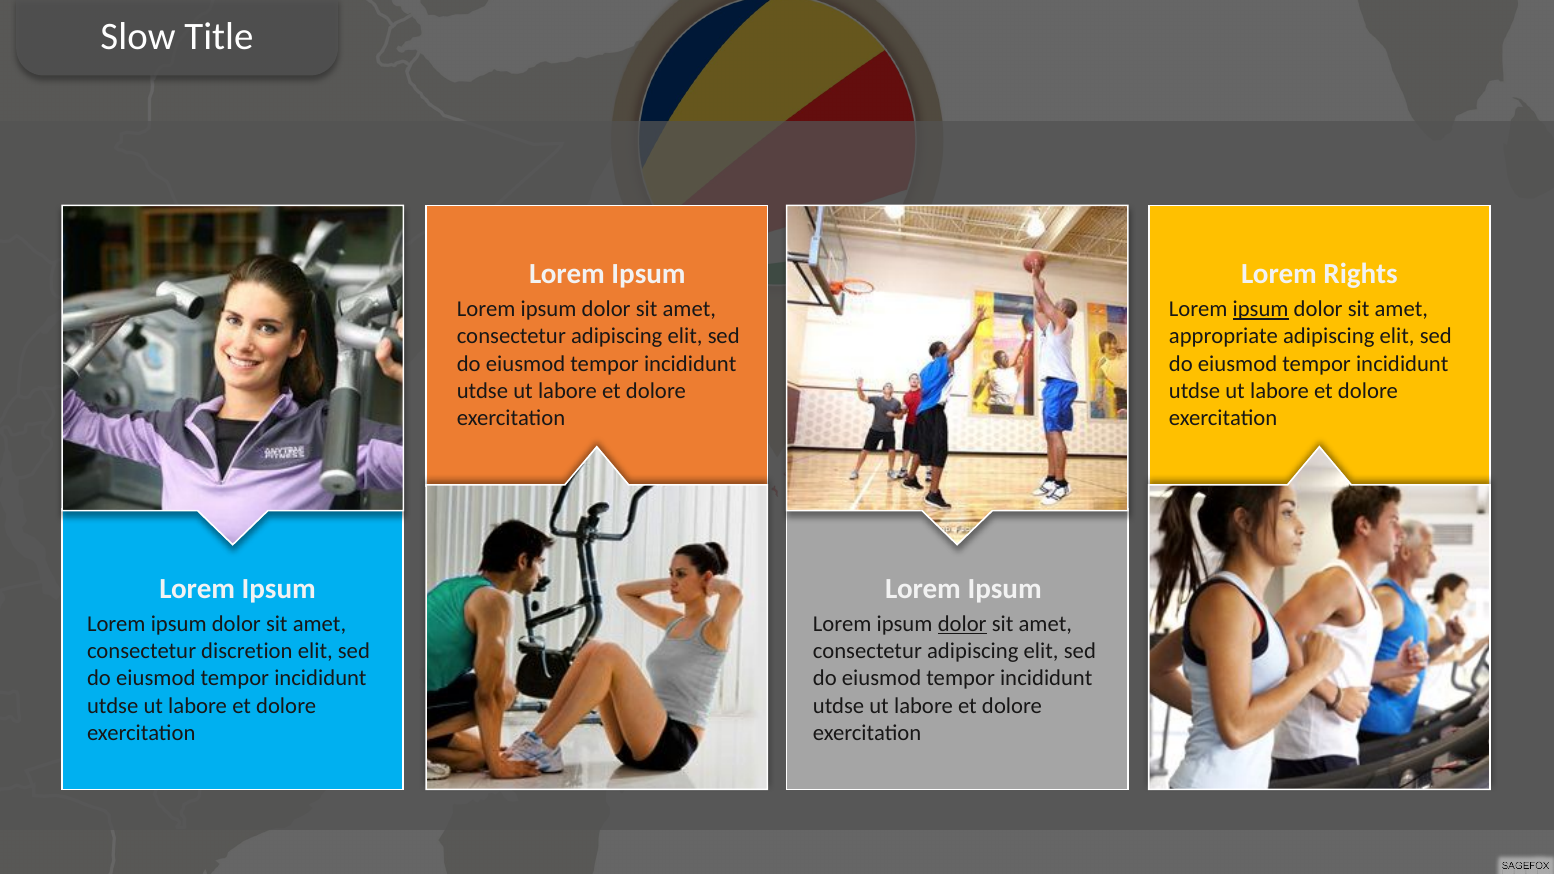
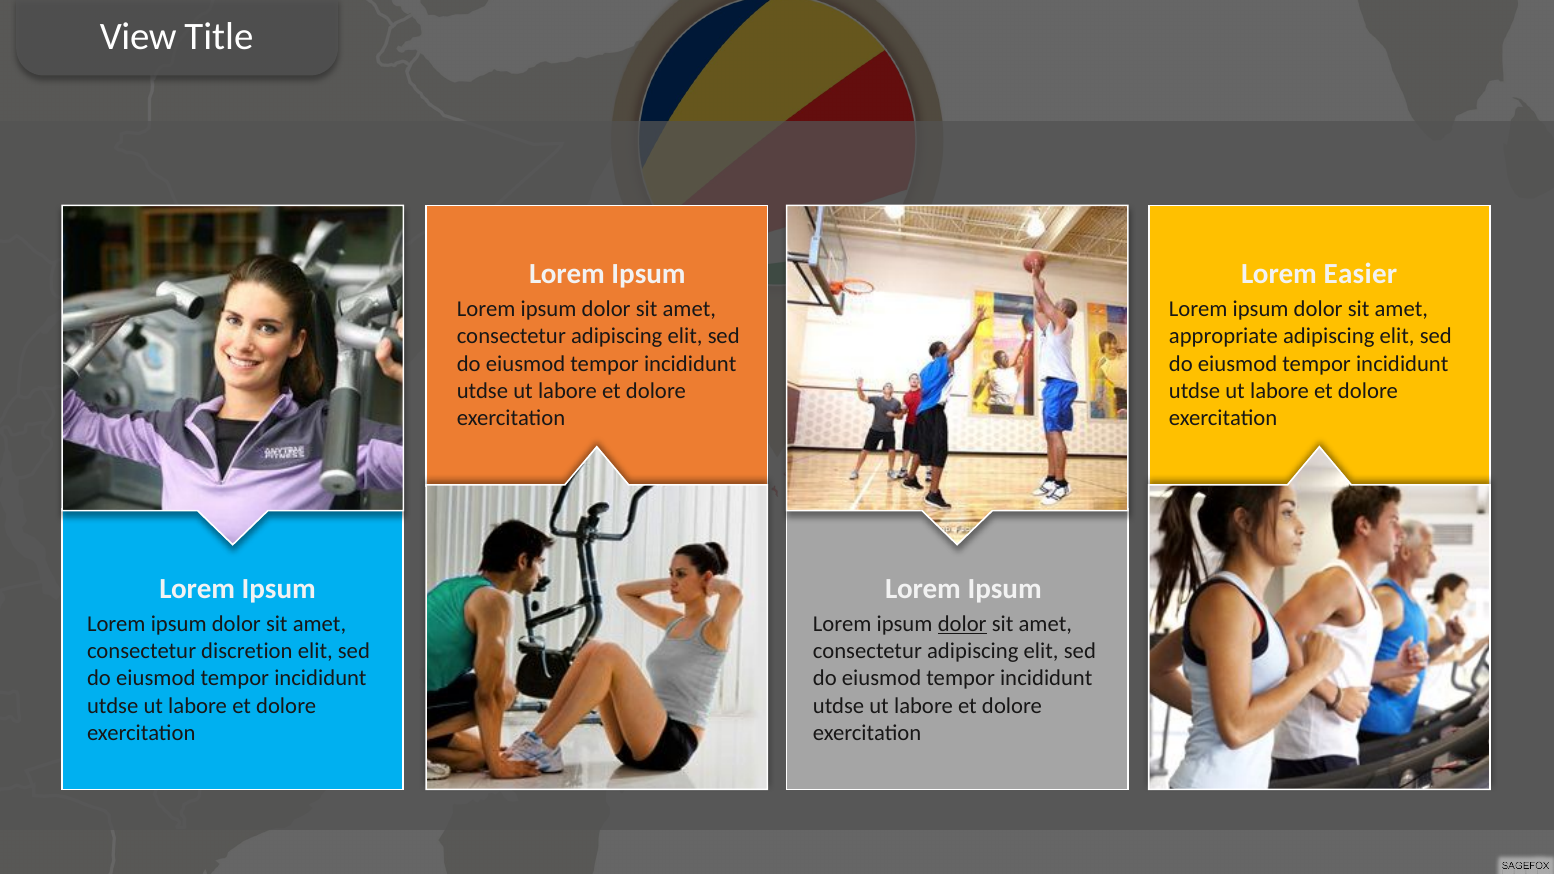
Slow: Slow -> View
Rights: Rights -> Easier
ipsum at (1261, 309) underline: present -> none
